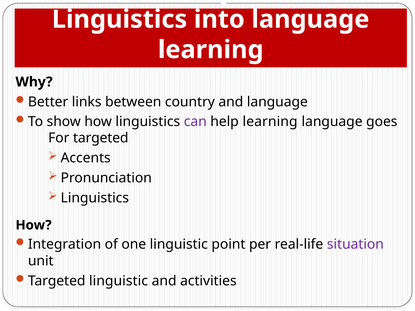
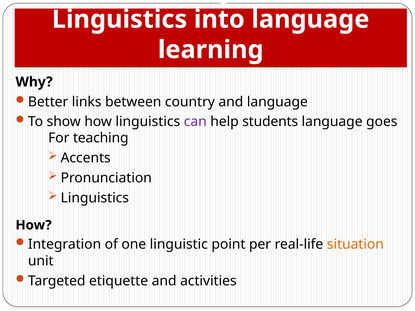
help learning: learning -> students
For targeted: targeted -> teaching
situation colour: purple -> orange
Targeted linguistic: linguistic -> etiquette
